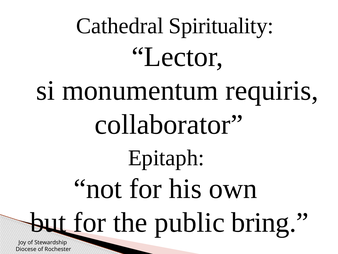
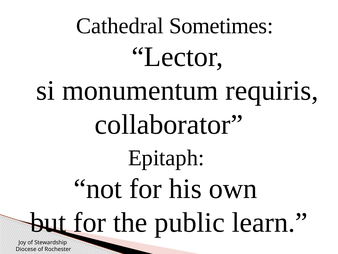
Spirituality: Spirituality -> Sometimes
bring: bring -> learn
